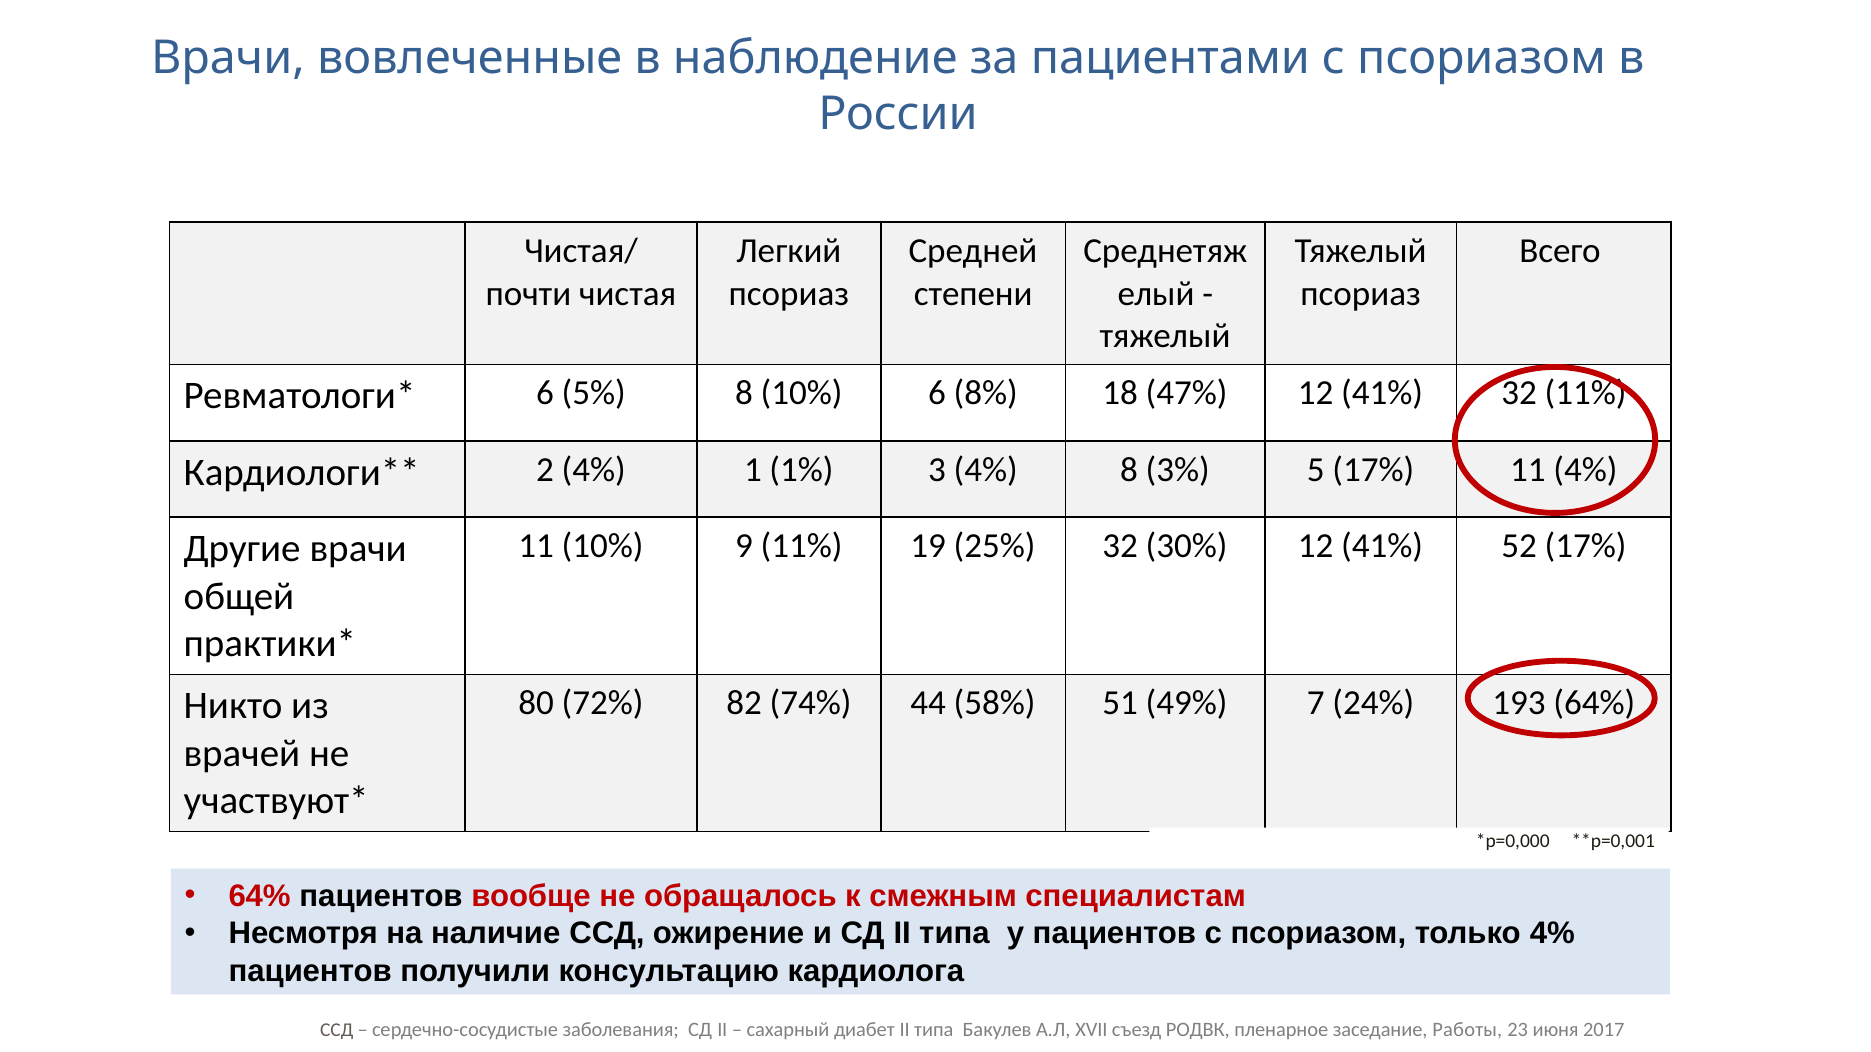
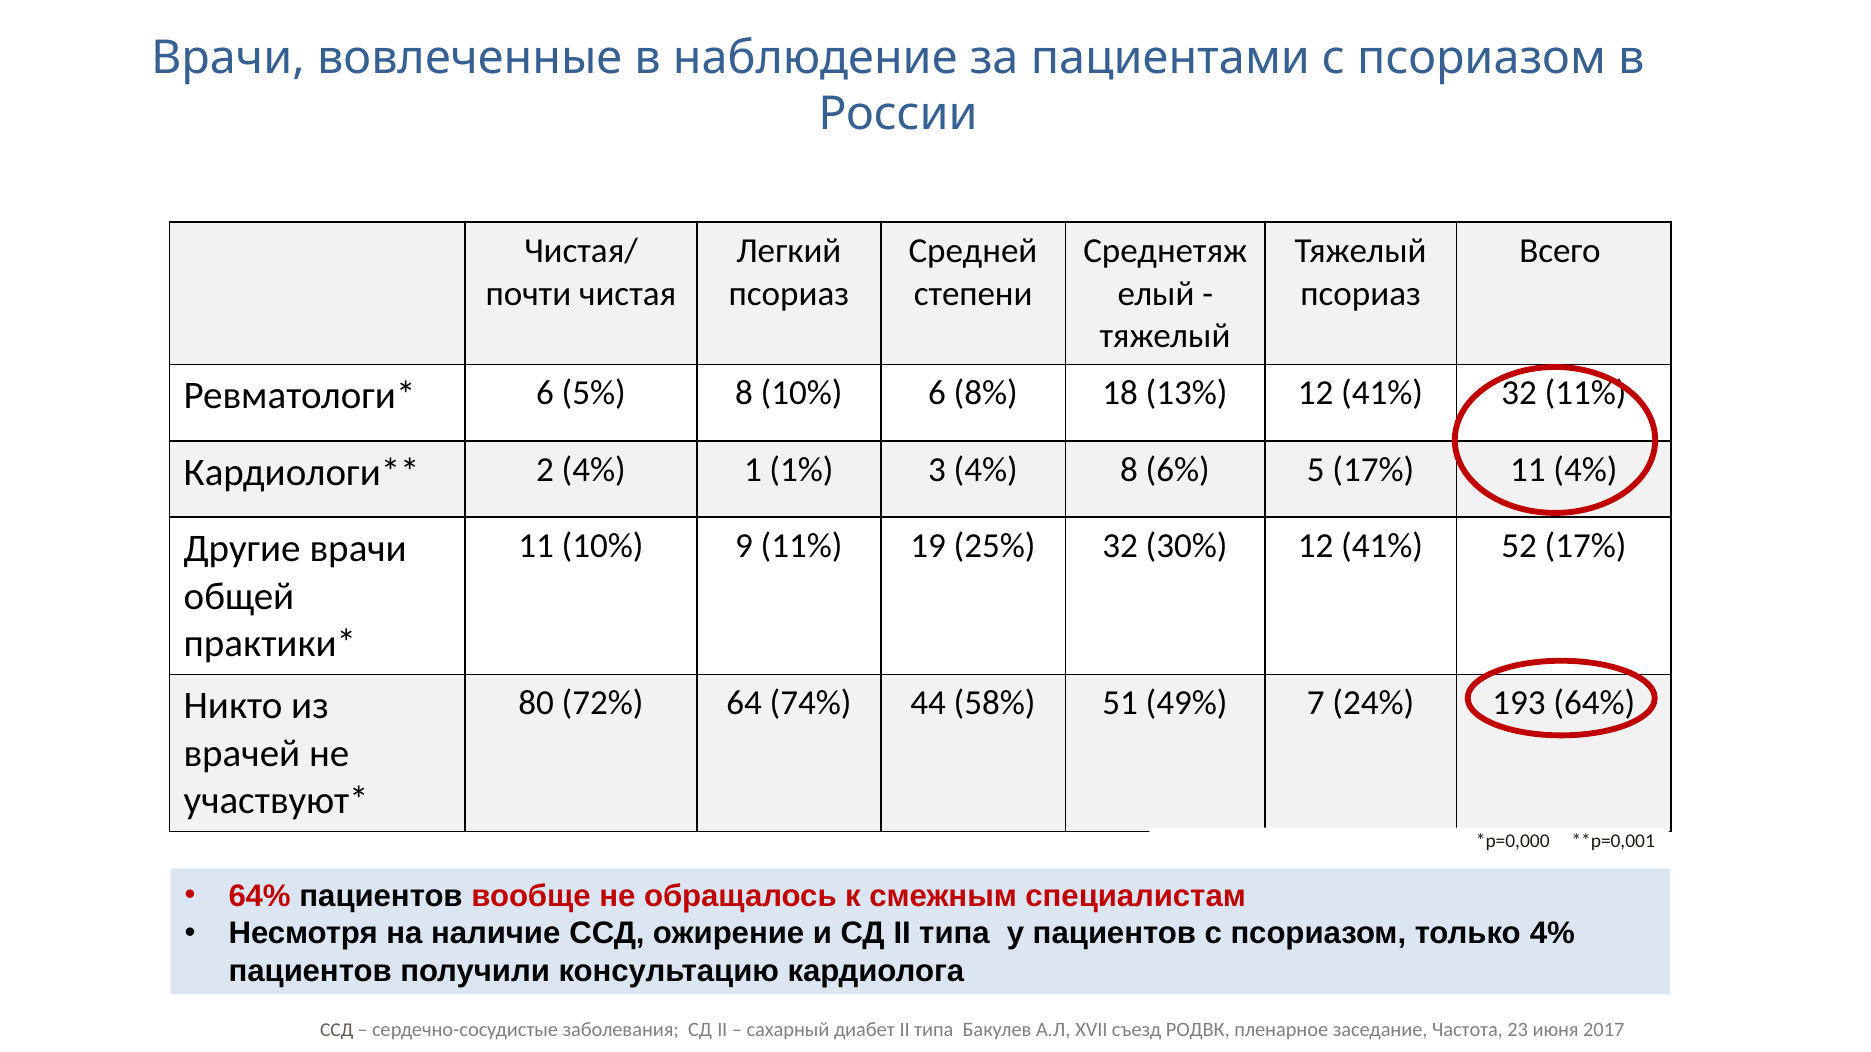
47%: 47% -> 13%
3%: 3% -> 6%
82: 82 -> 64
Работы: Работы -> Частота
